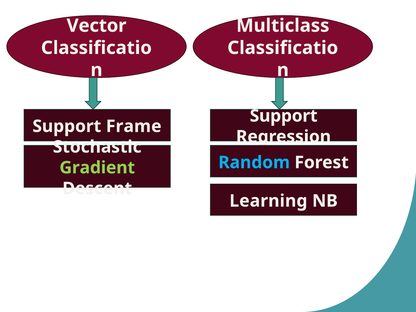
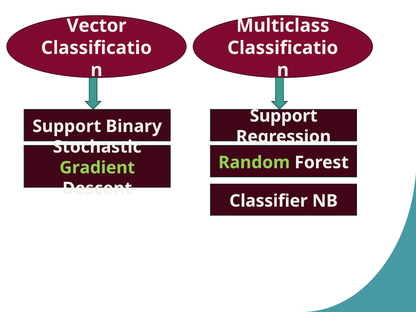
Frame: Frame -> Binary
Random colour: light blue -> light green
Learning: Learning -> Classifier
